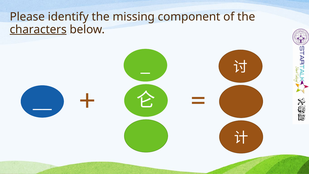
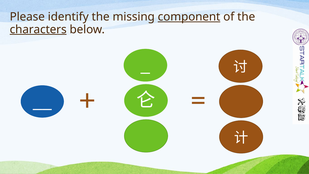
component underline: none -> present
